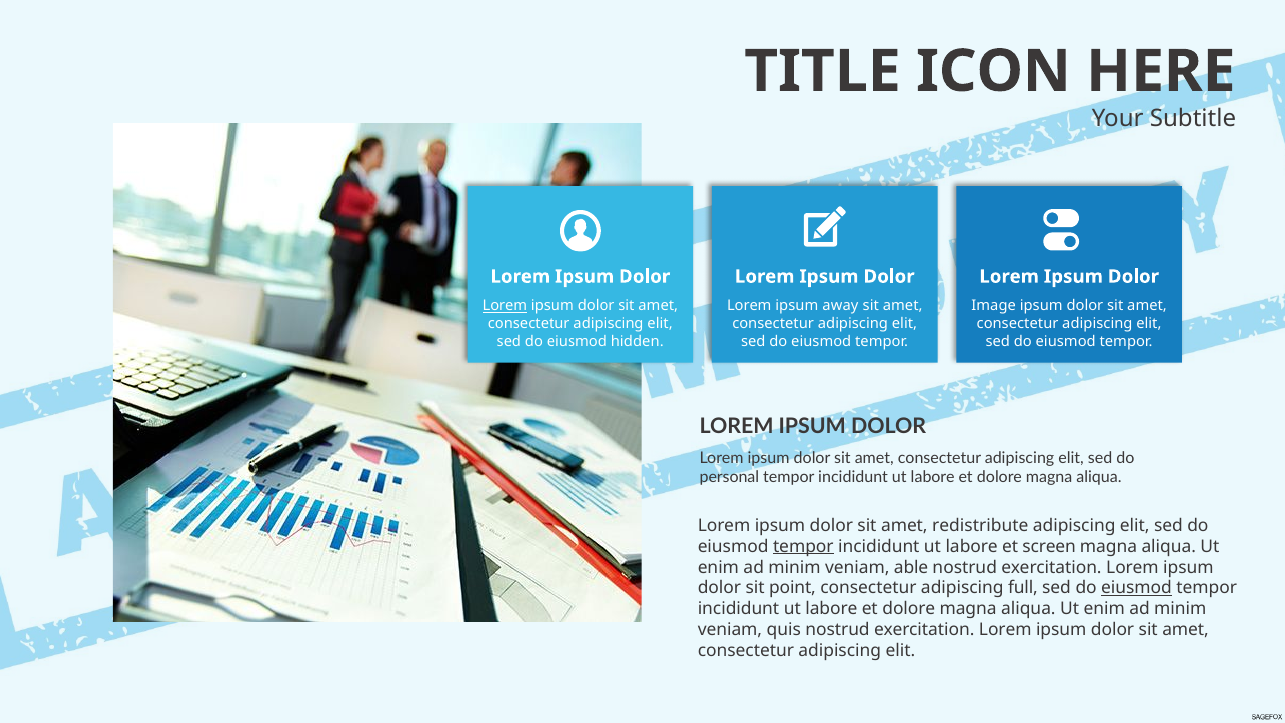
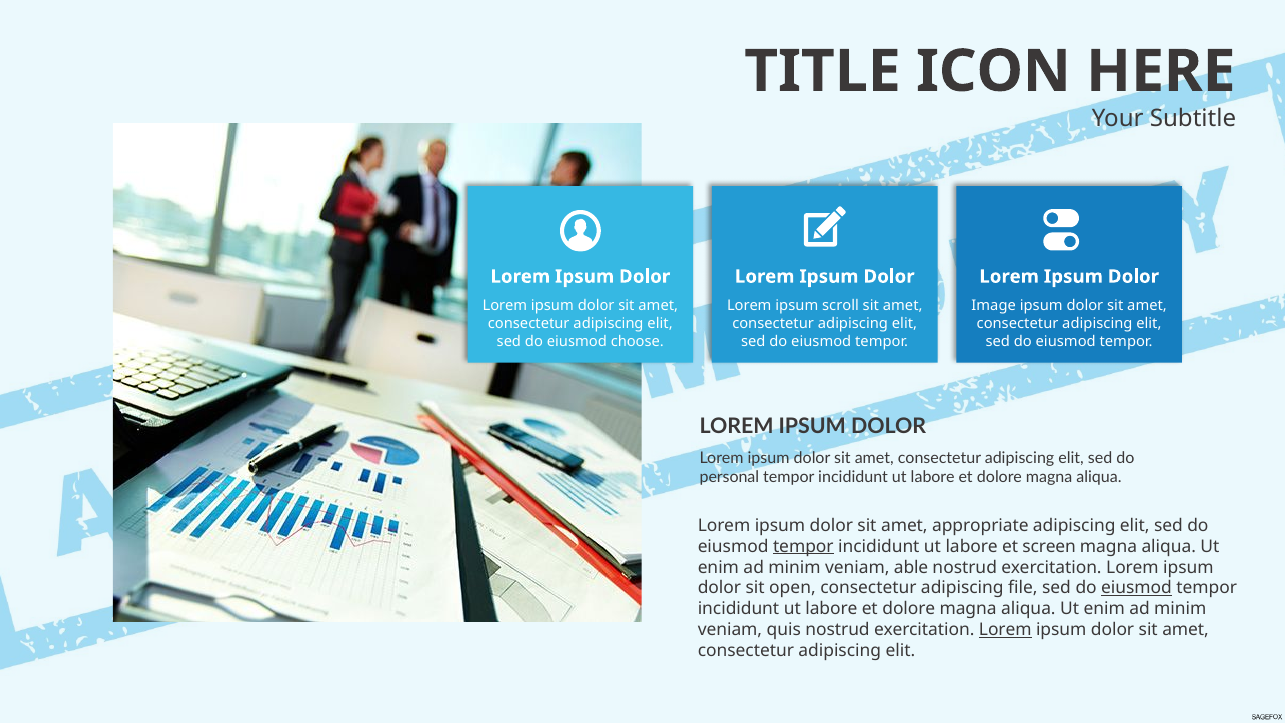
Lorem at (505, 306) underline: present -> none
away: away -> scroll
hidden: hidden -> choose
redistribute: redistribute -> appropriate
point: point -> open
full: full -> file
Lorem at (1005, 630) underline: none -> present
